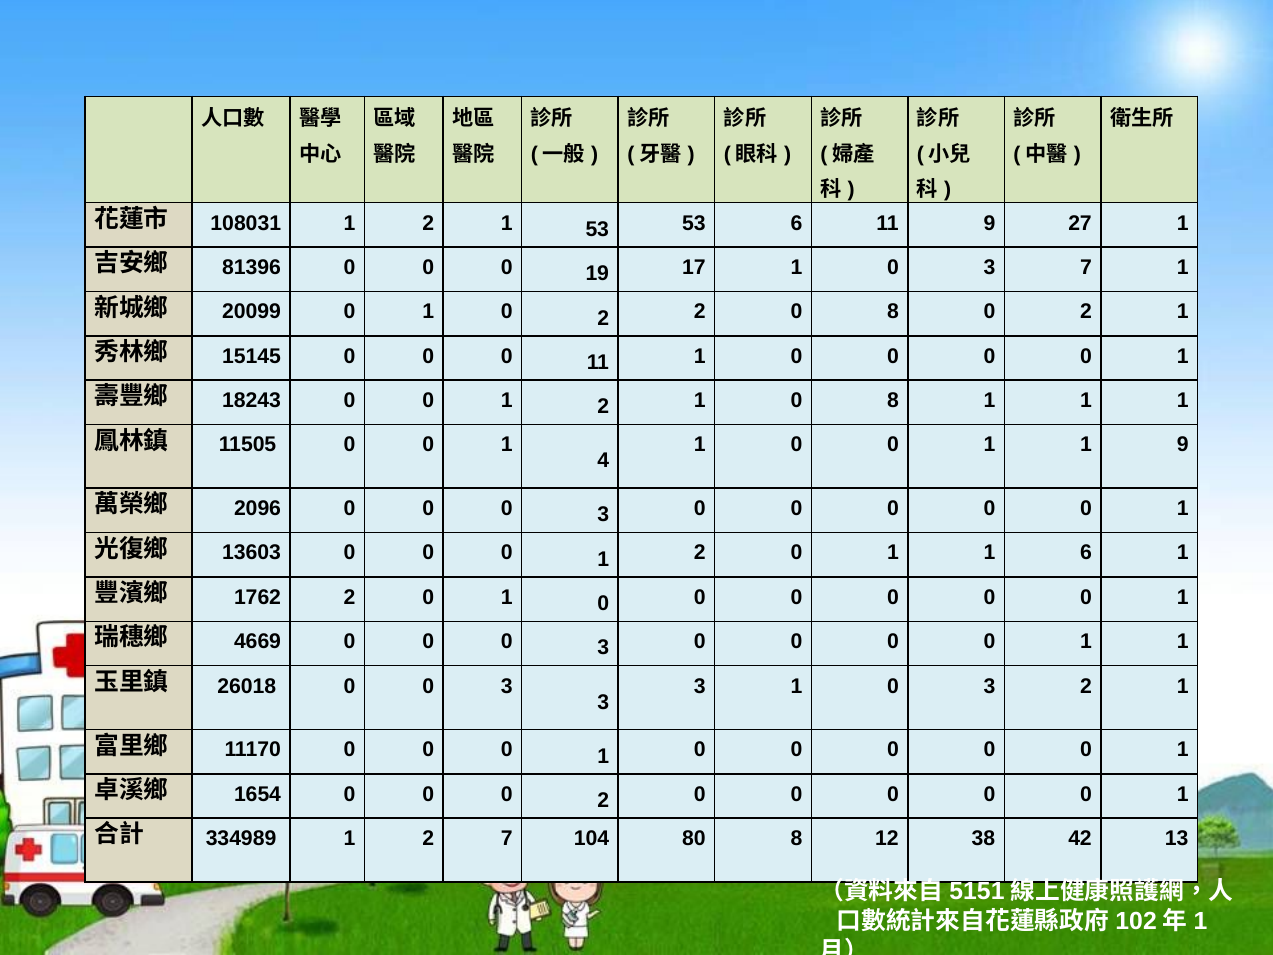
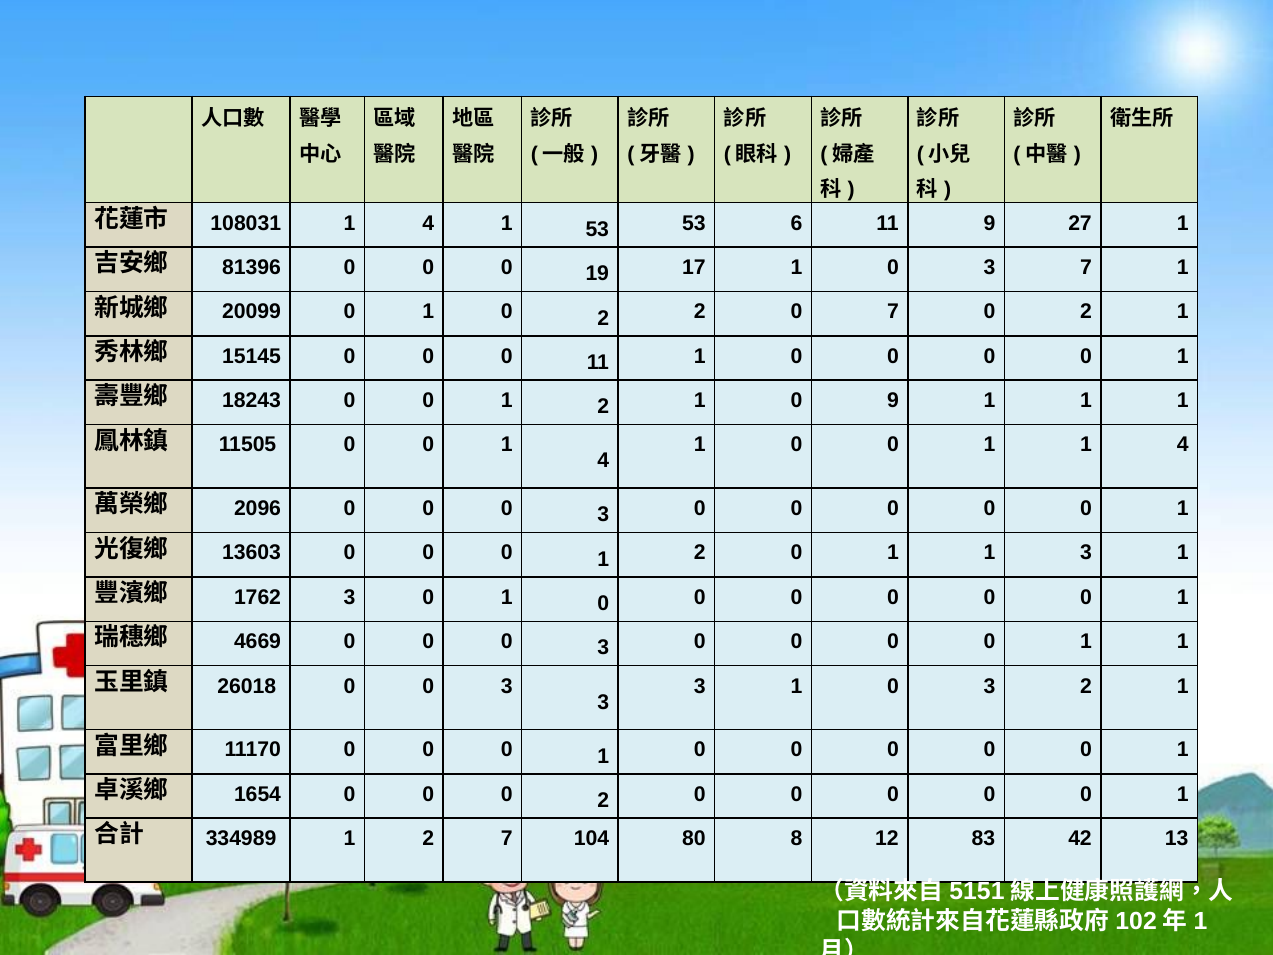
108031 1 2: 2 -> 4
2 0 8: 8 -> 7
1 0 8: 8 -> 9
1 1 9: 9 -> 4
1 6: 6 -> 3
1762 2: 2 -> 3
38: 38 -> 83
